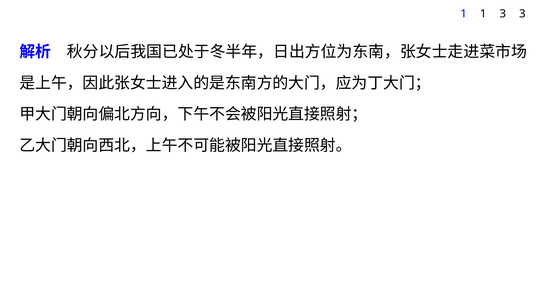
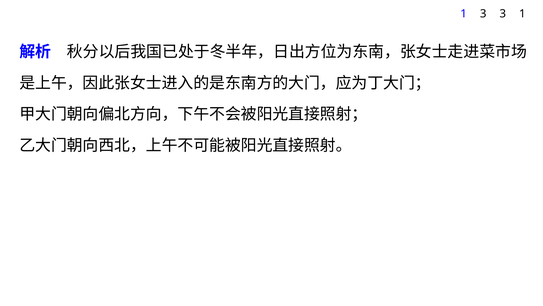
1 1: 1 -> 3
3 3: 3 -> 1
